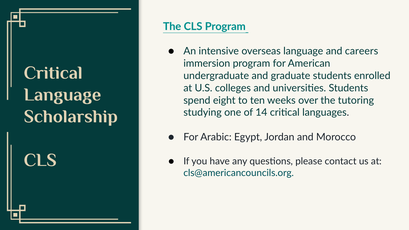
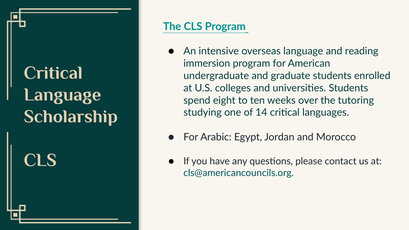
careers: careers -> reading
